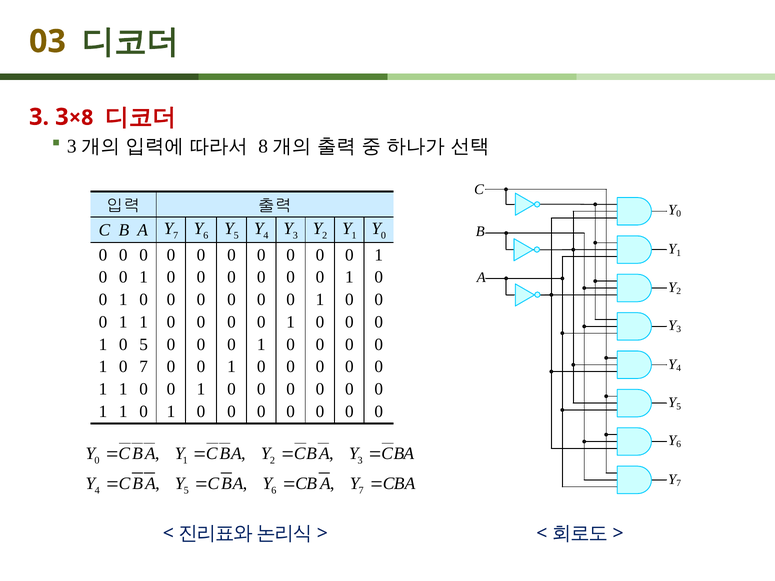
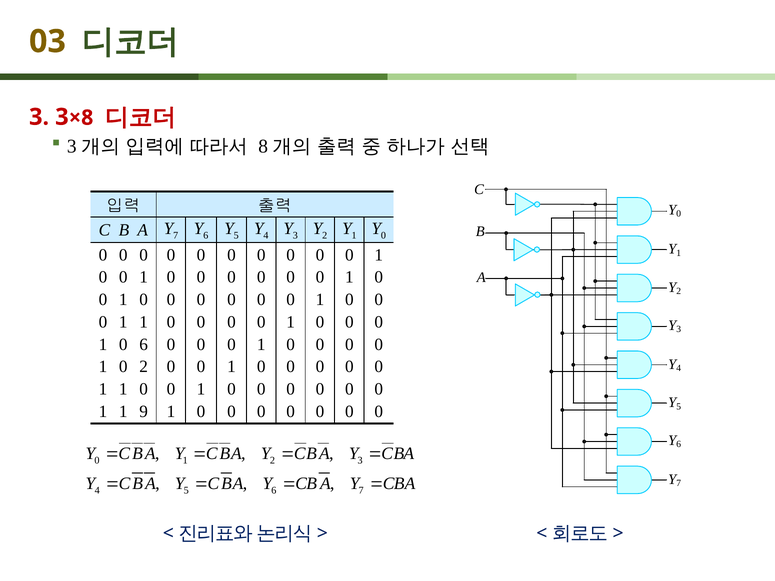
0 5: 5 -> 6
0 7: 7 -> 2
0 at (144, 412): 0 -> 9
